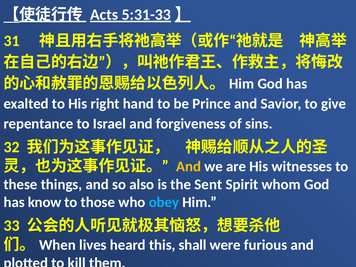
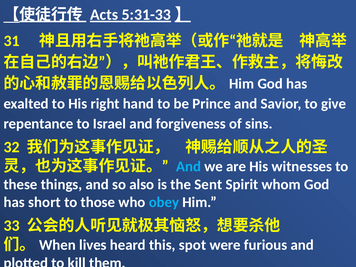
And at (189, 167) colour: yellow -> light blue
know: know -> short
shall: shall -> spot
